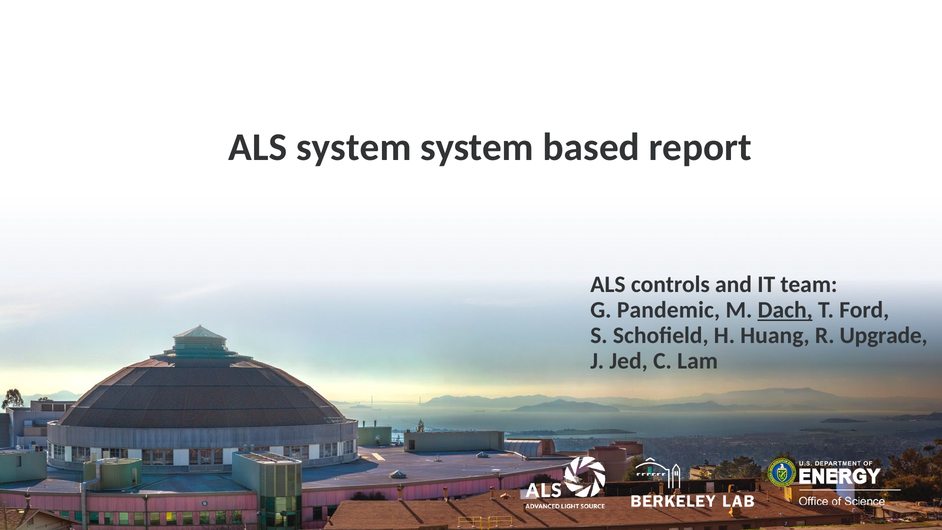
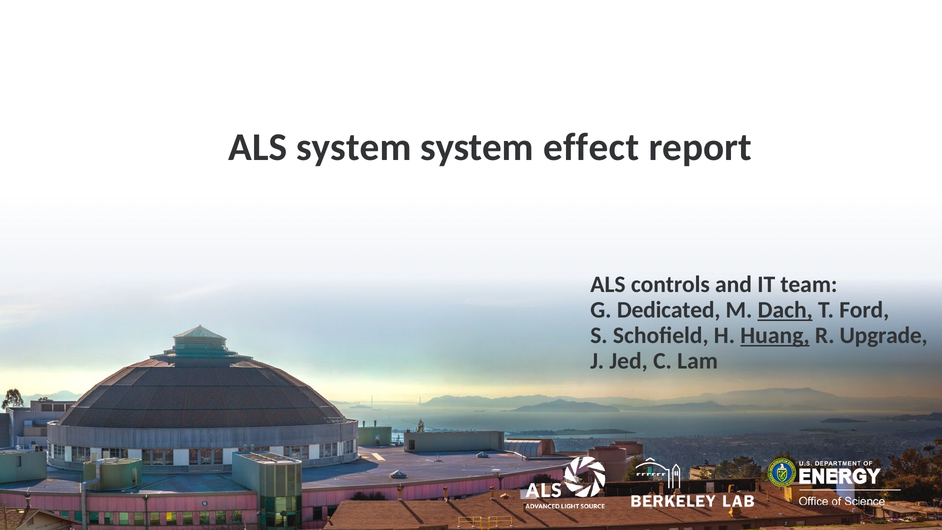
based: based -> effect
Pandemic: Pandemic -> Dedicated
Huang underline: none -> present
